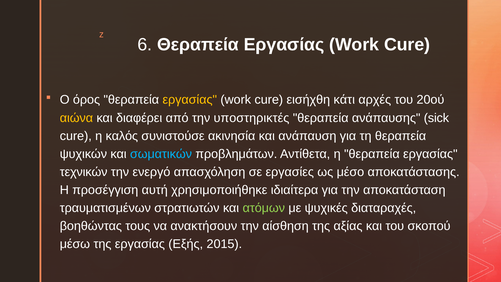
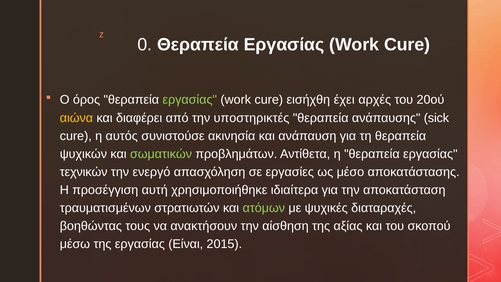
6: 6 -> 0
εργασίας at (190, 100) colour: yellow -> light green
κάτι: κάτι -> έχει
καλός: καλός -> αυτός
σωματικών colour: light blue -> light green
Εξής: Εξής -> Είναι
